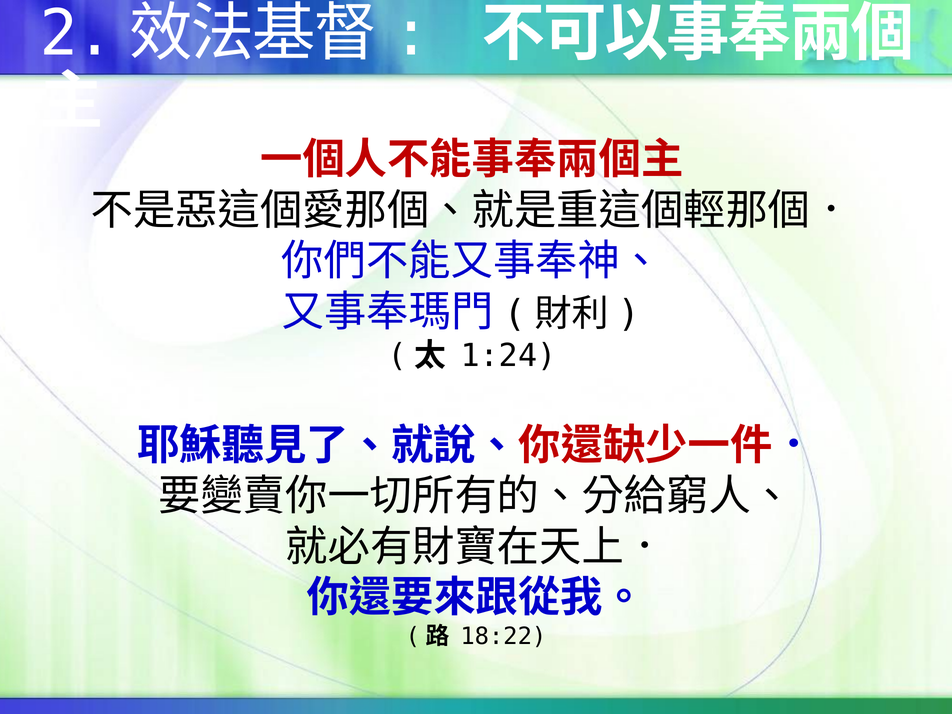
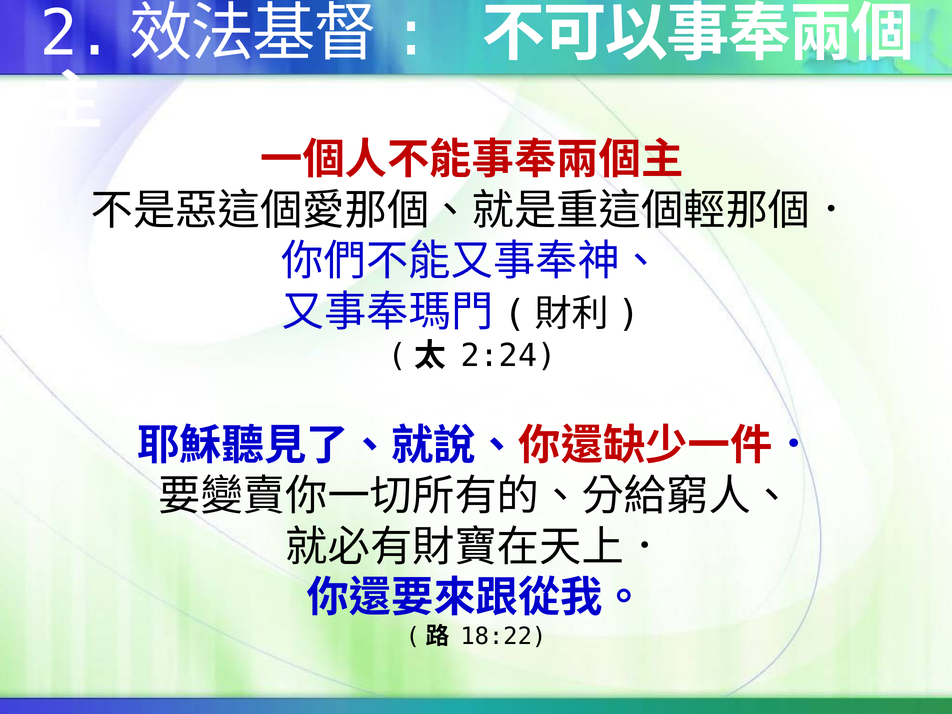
1:24: 1:24 -> 2:24
